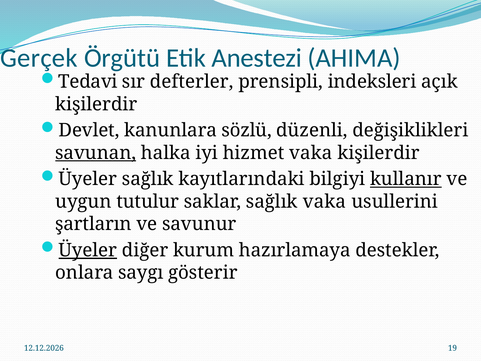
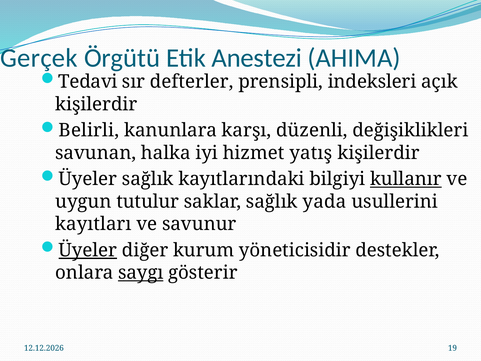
Devlet: Devlet -> Belirli
sözlü: sözlü -> karşı
savunan underline: present -> none
hizmet vaka: vaka -> yatış
sağlık vaka: vaka -> yada
şartların: şartların -> kayıtları
hazırlamaya: hazırlamaya -> yöneticisidir
saygı underline: none -> present
